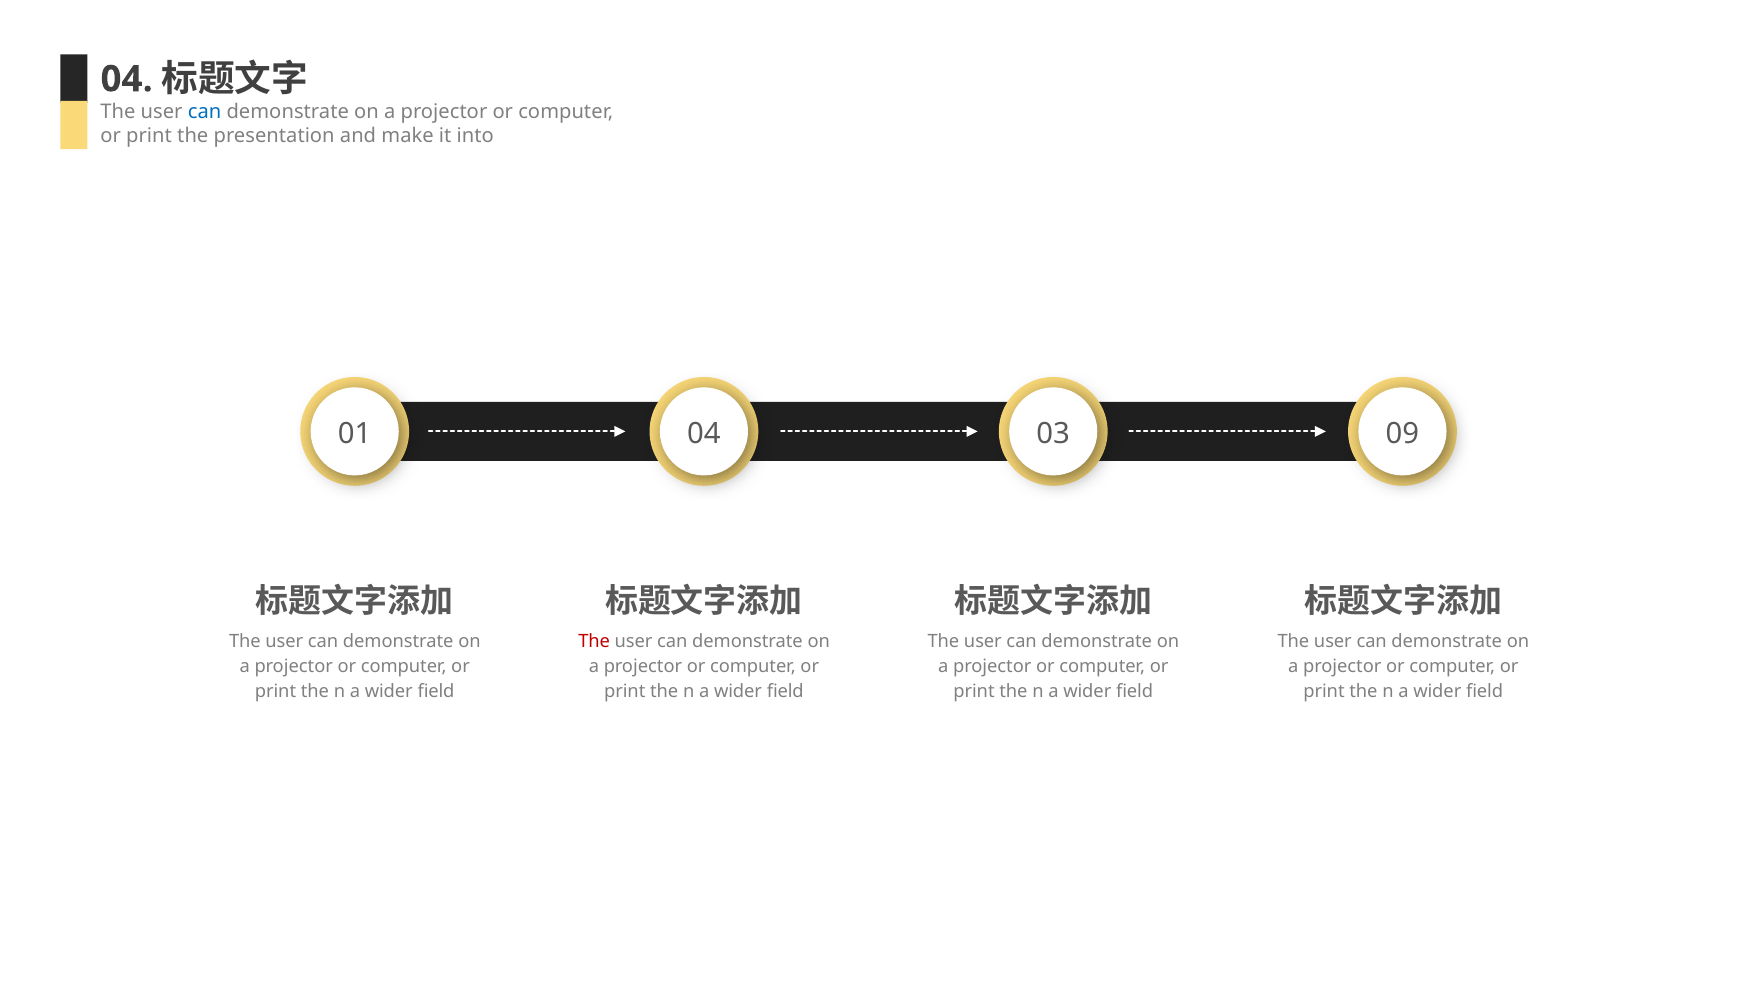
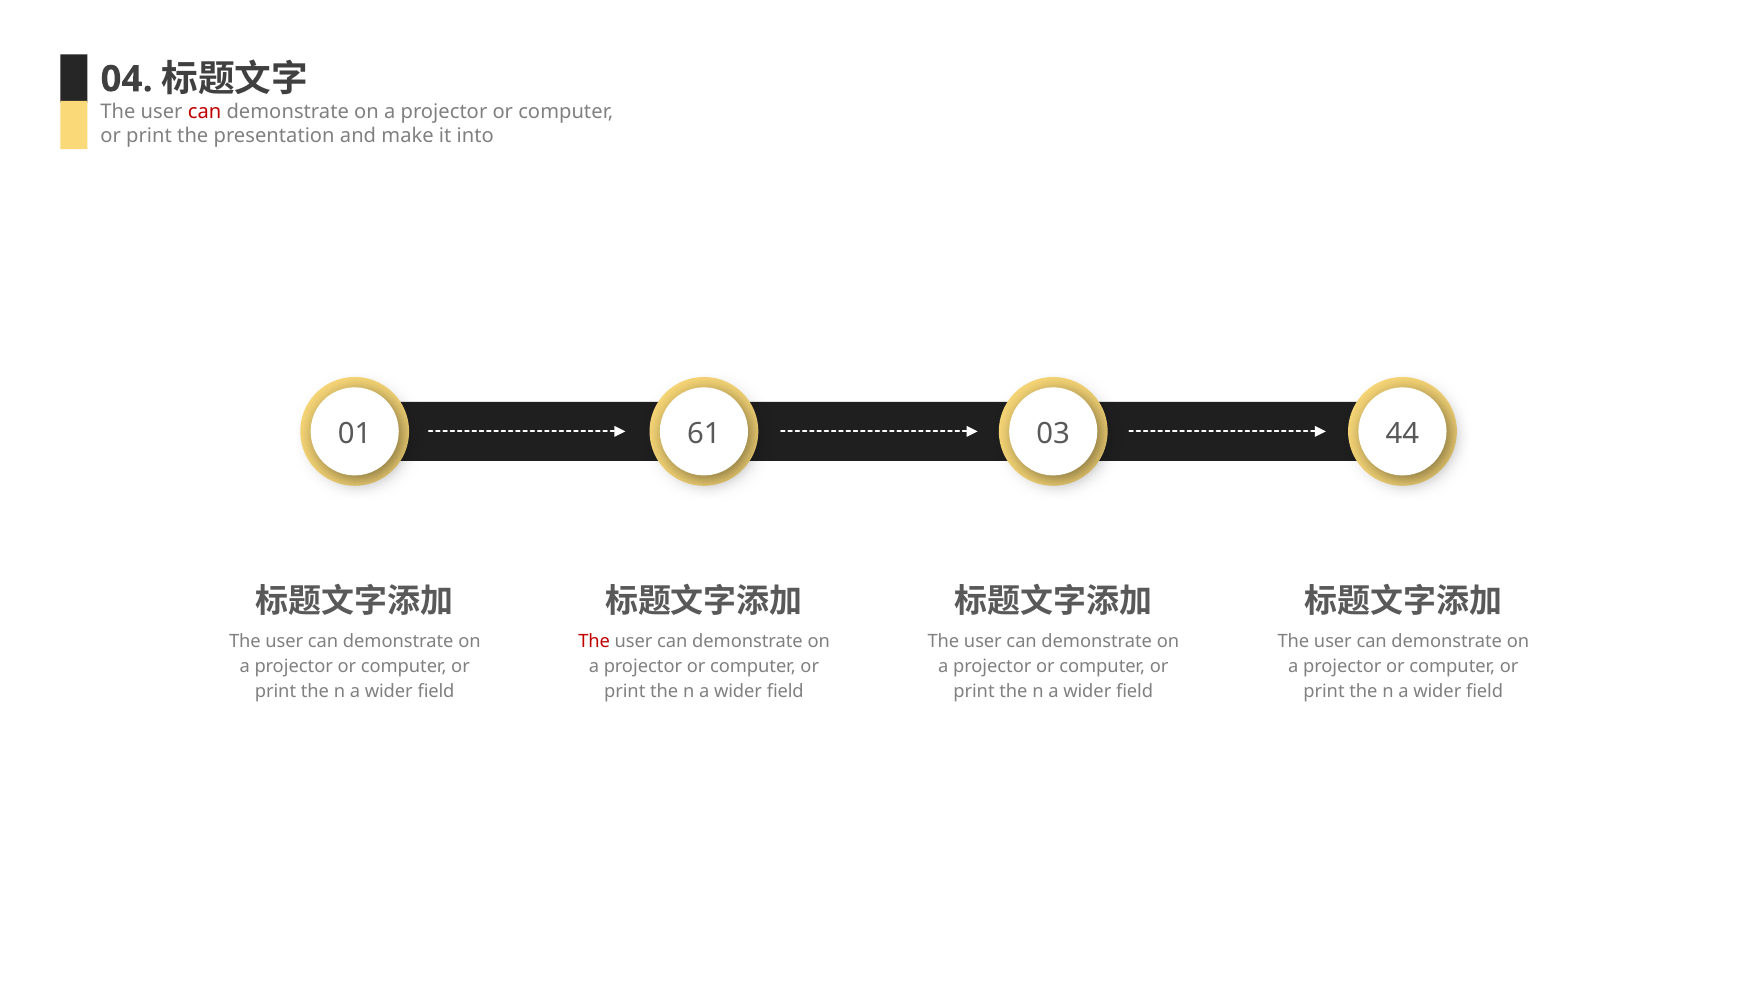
can at (205, 112) colour: blue -> red
01 04: 04 -> 61
09: 09 -> 44
